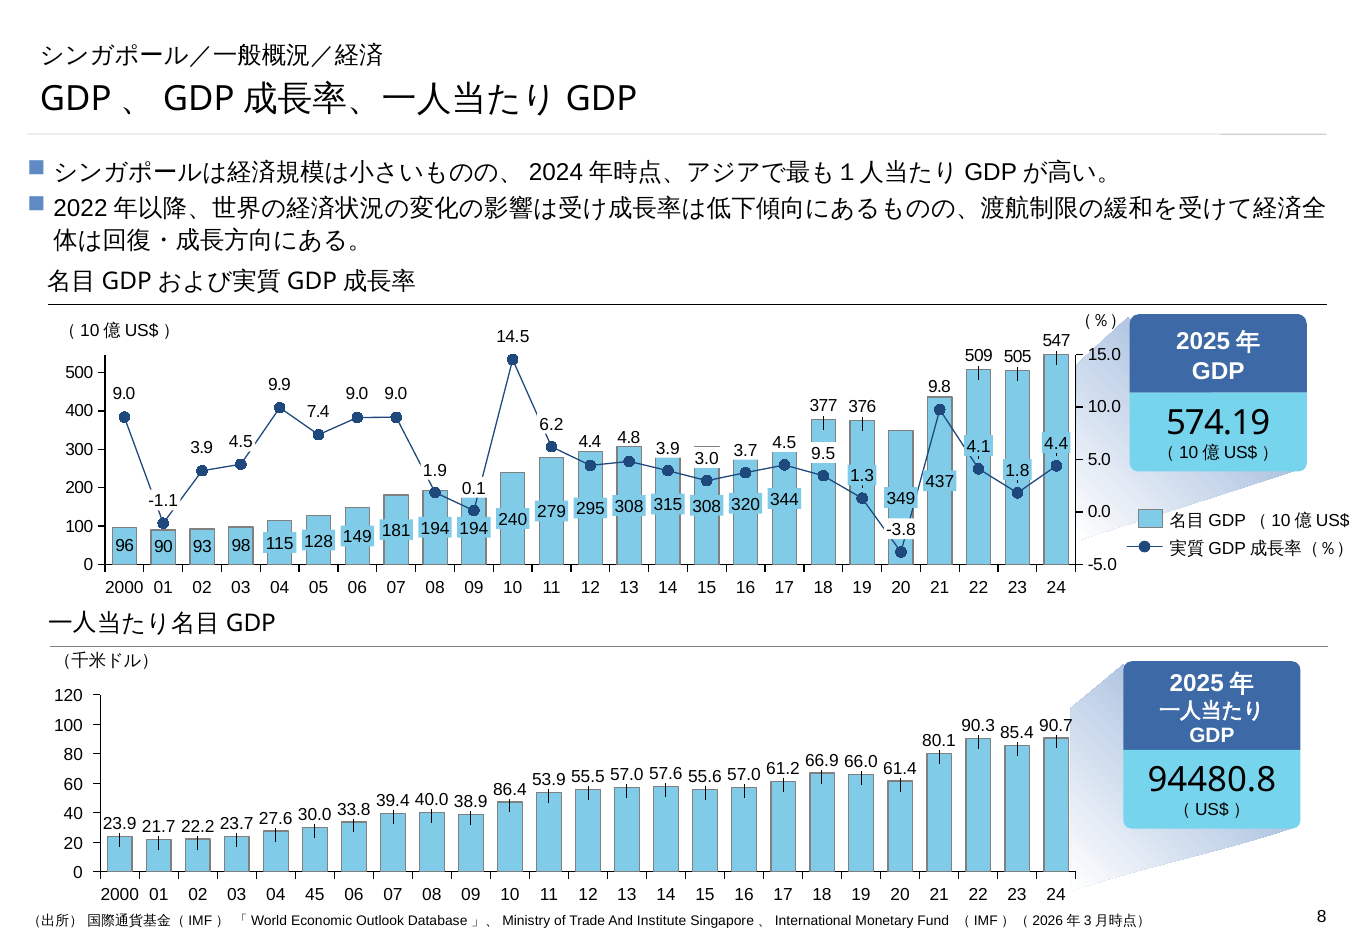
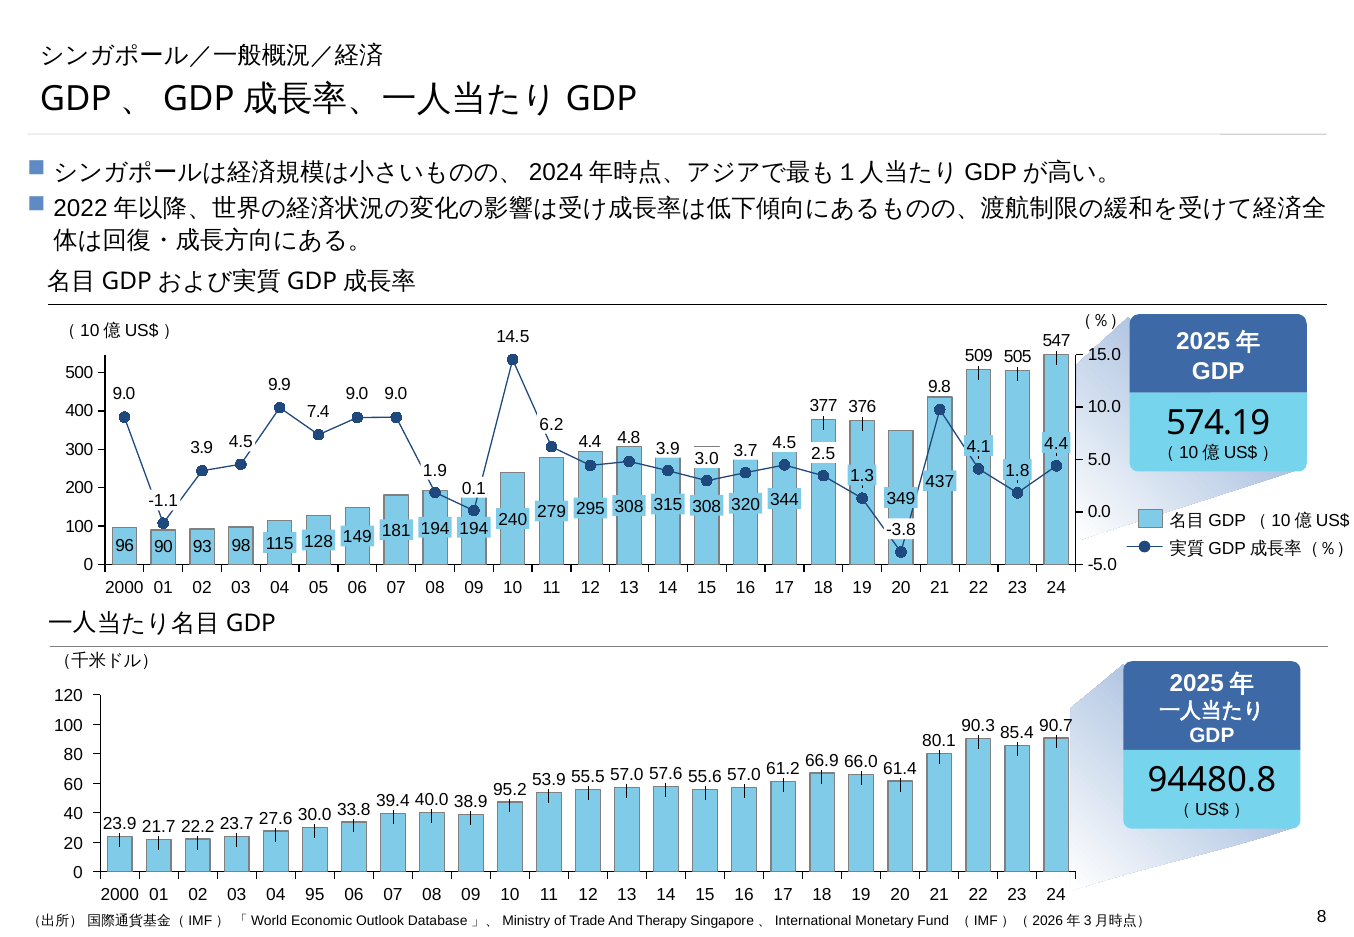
9.5: 9.5 -> 2.5
86.4: 86.4 -> 95.2
45: 45 -> 95
Institute: Institute -> Therapy
